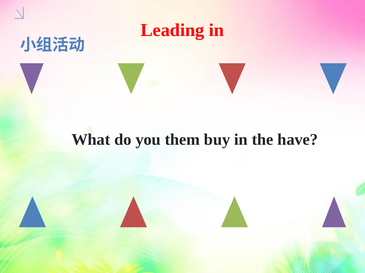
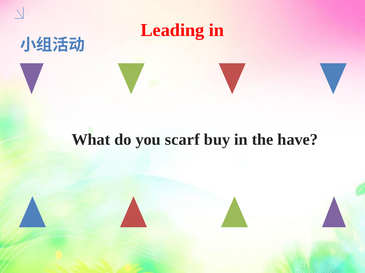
them: them -> scarf
